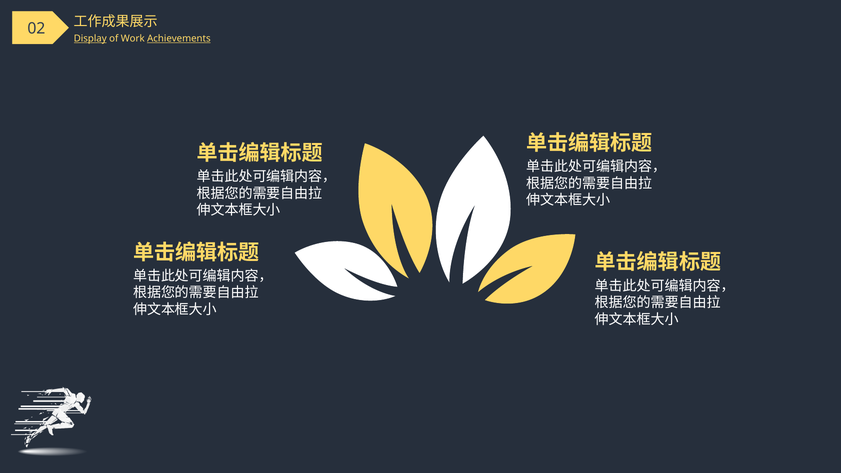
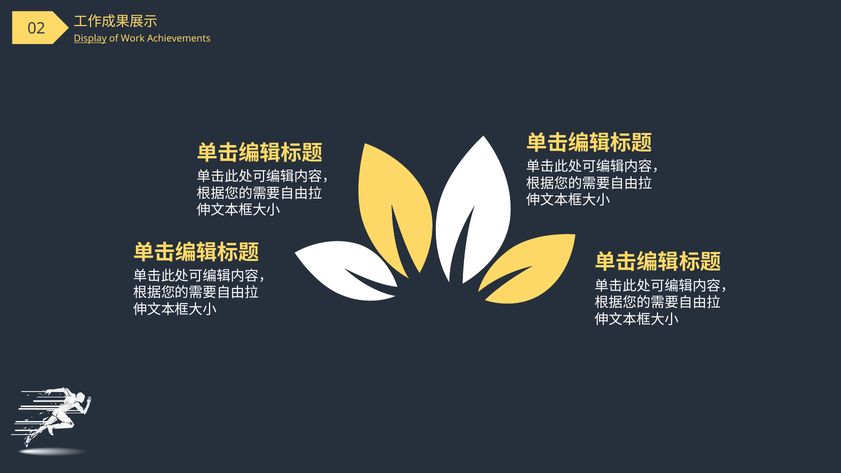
Achievements underline: present -> none
